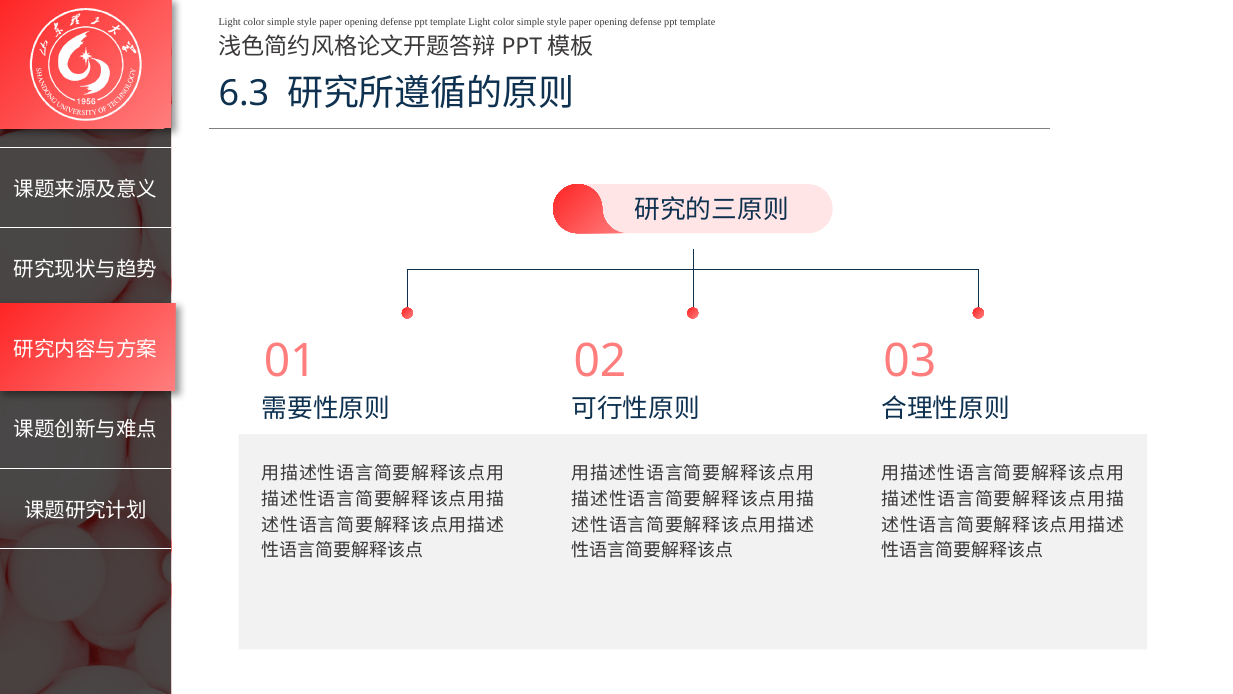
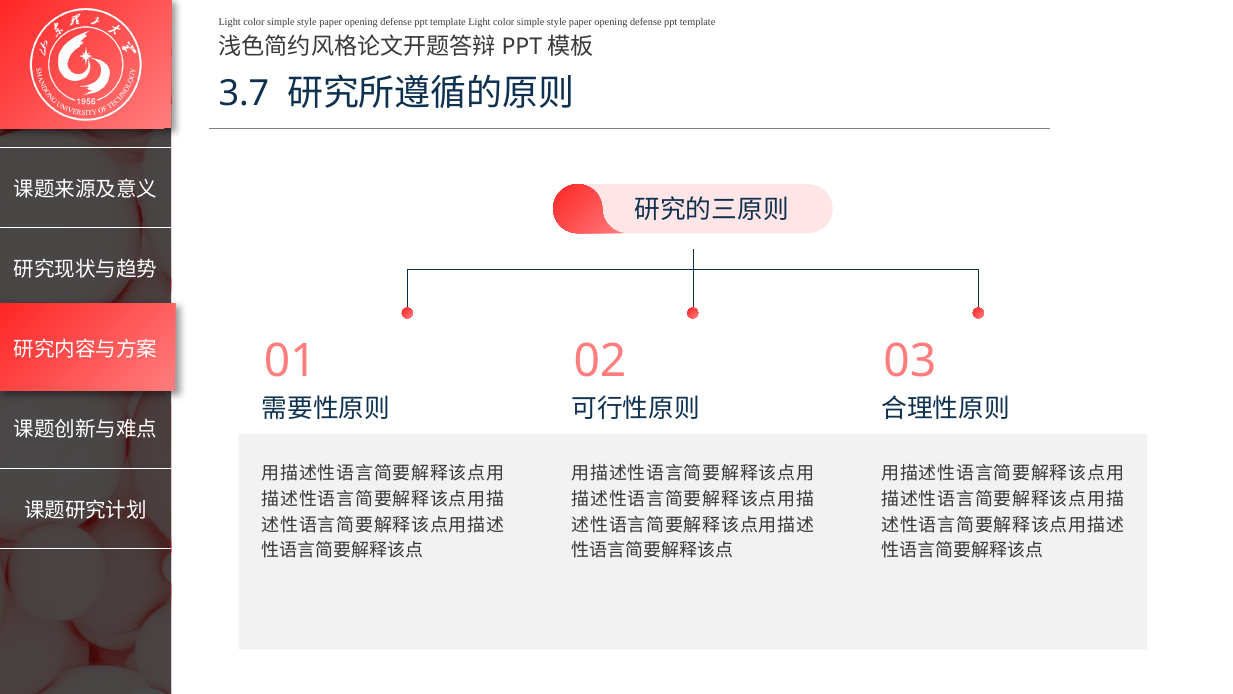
6.3: 6.3 -> 3.7
